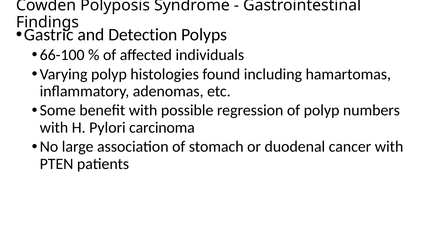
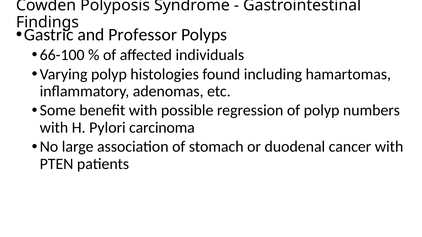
Detection: Detection -> Professor
